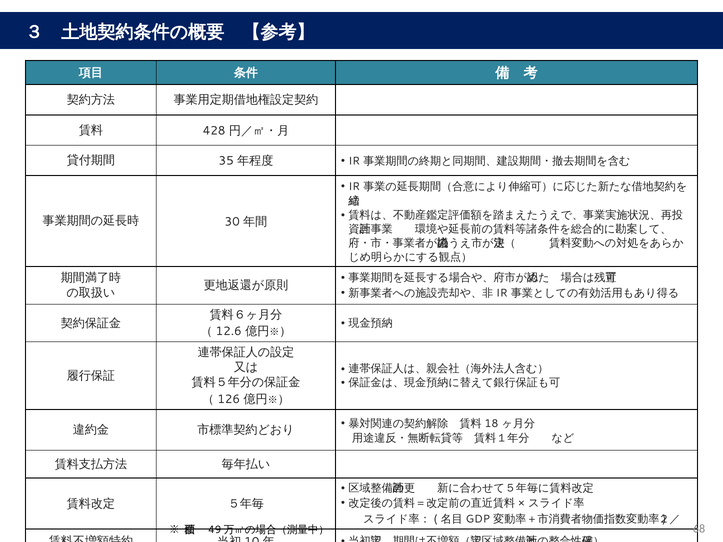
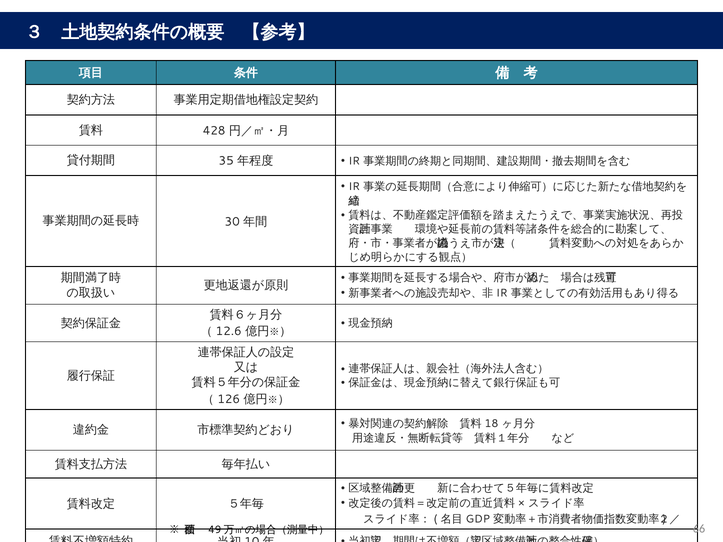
68: 68 -> 66
